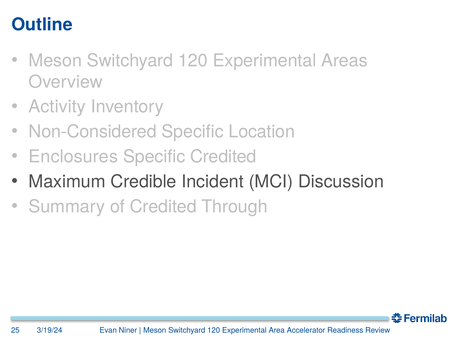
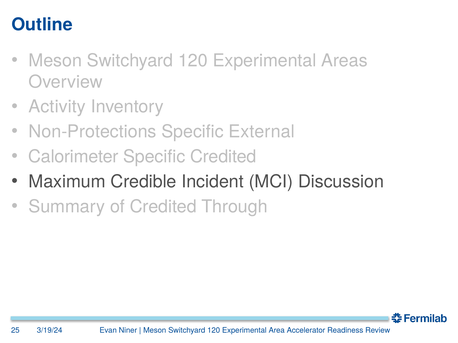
Non-Considered: Non-Considered -> Non-Protections
Location: Location -> External
Enclosures: Enclosures -> Calorimeter
